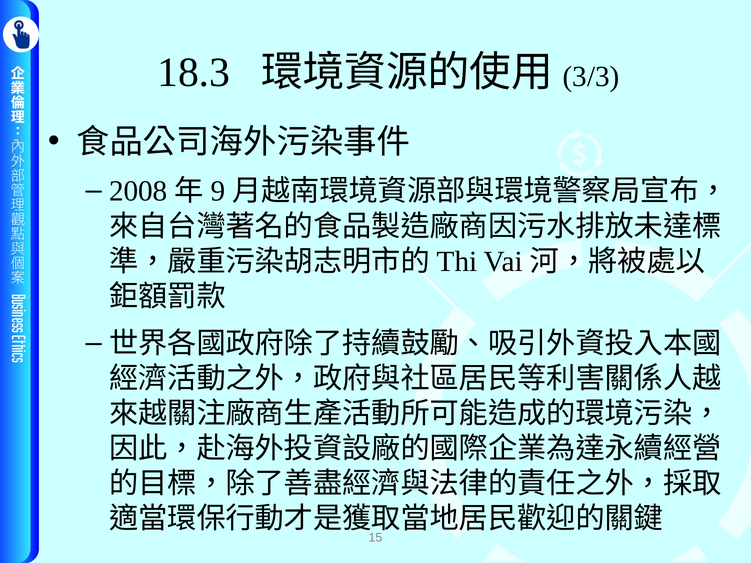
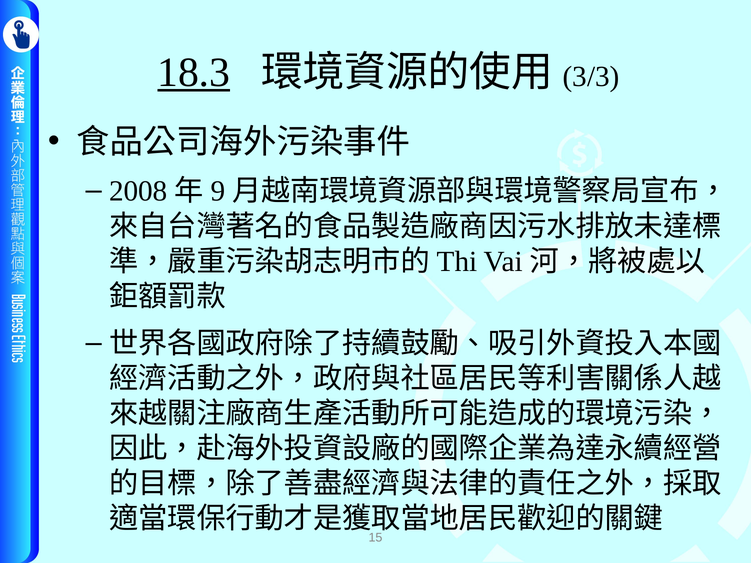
18.3 underline: none -> present
